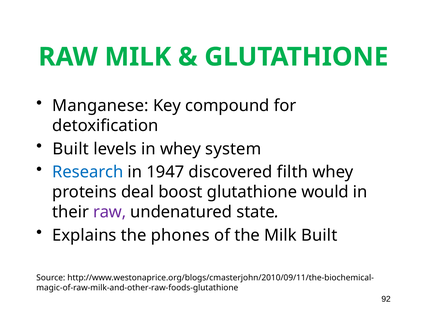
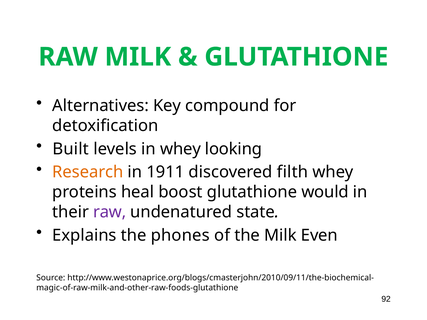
Manganese: Manganese -> Alternatives
system: system -> looking
Research colour: blue -> orange
1947: 1947 -> 1911
deal: deal -> heal
Milk Built: Built -> Even
